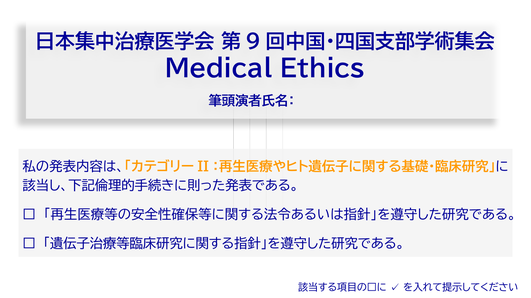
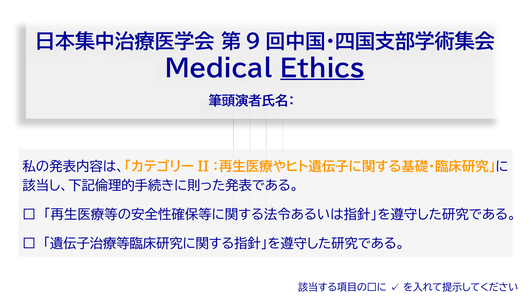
Ethics underline: none -> present
